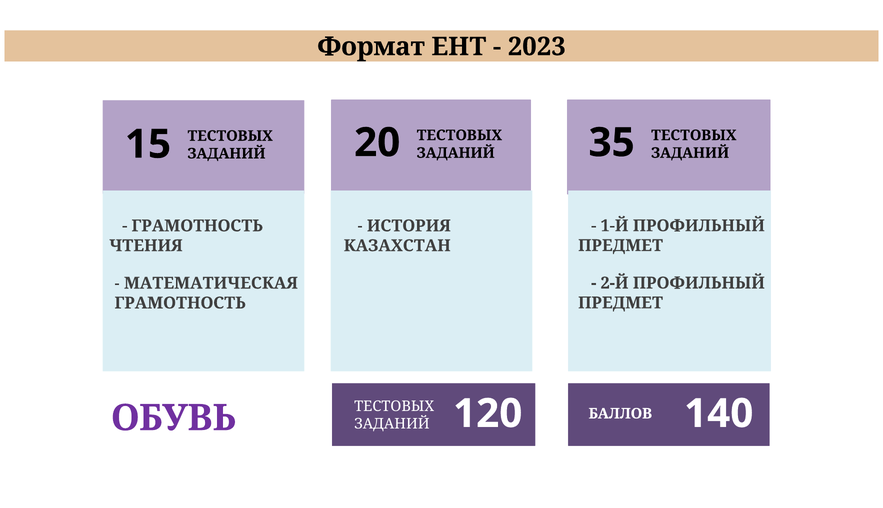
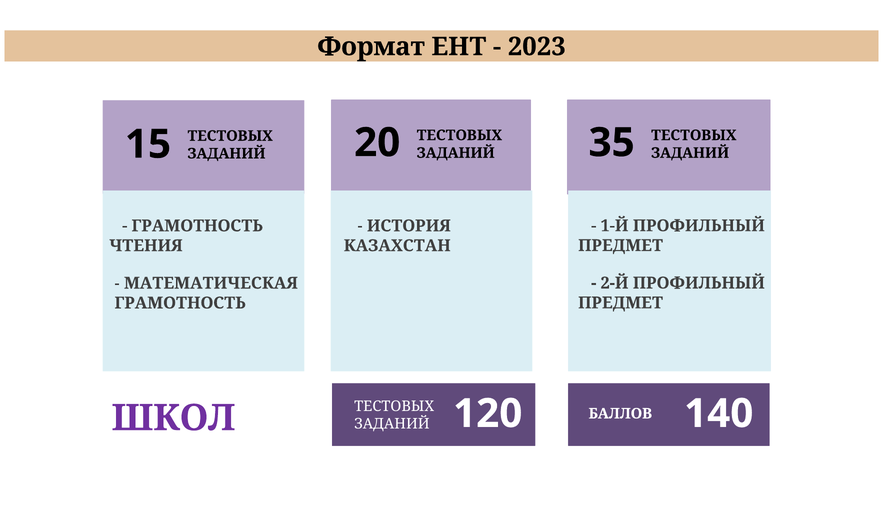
ОБУВЬ: ОБУВЬ -> ШКОЛ
